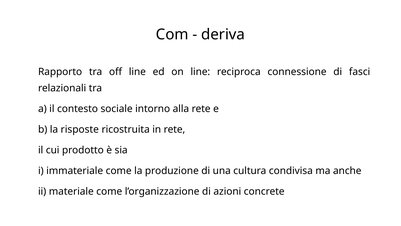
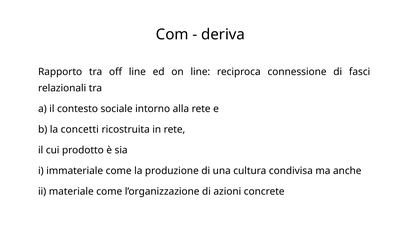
risposte: risposte -> concetti
